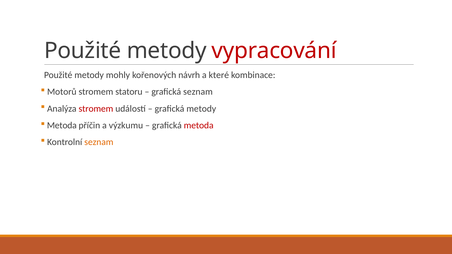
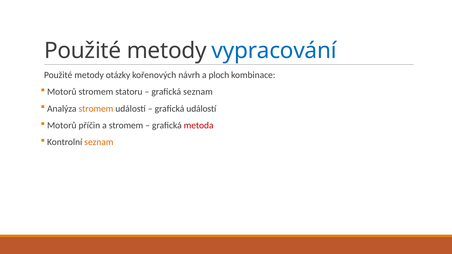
vypracování colour: red -> blue
mohly: mohly -> otázky
které: které -> ploch
stromem at (96, 109) colour: red -> orange
grafická metody: metody -> událostí
Metoda at (62, 125): Metoda -> Motorů
a výzkumu: výzkumu -> stromem
